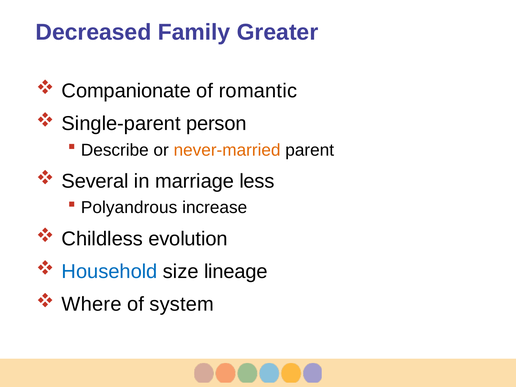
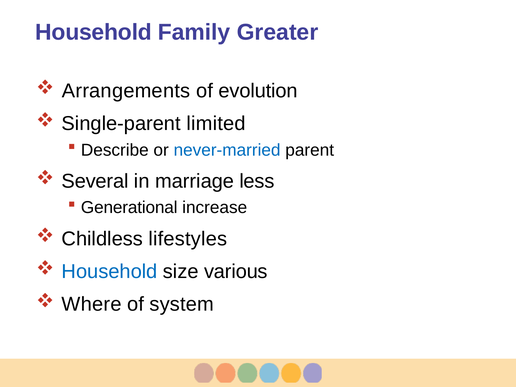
Decreased at (93, 32): Decreased -> Household
Companionate: Companionate -> Arrangements
romantic: romantic -> evolution
person: person -> limited
never-married colour: orange -> blue
Polyandrous: Polyandrous -> Generational
evolution: evolution -> lifestyles
lineage: lineage -> various
